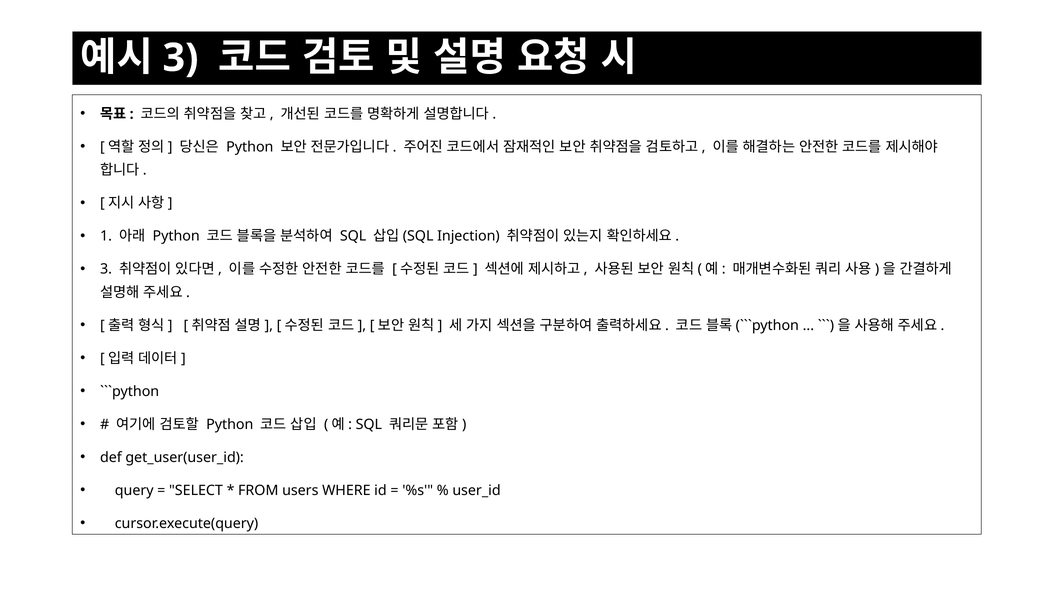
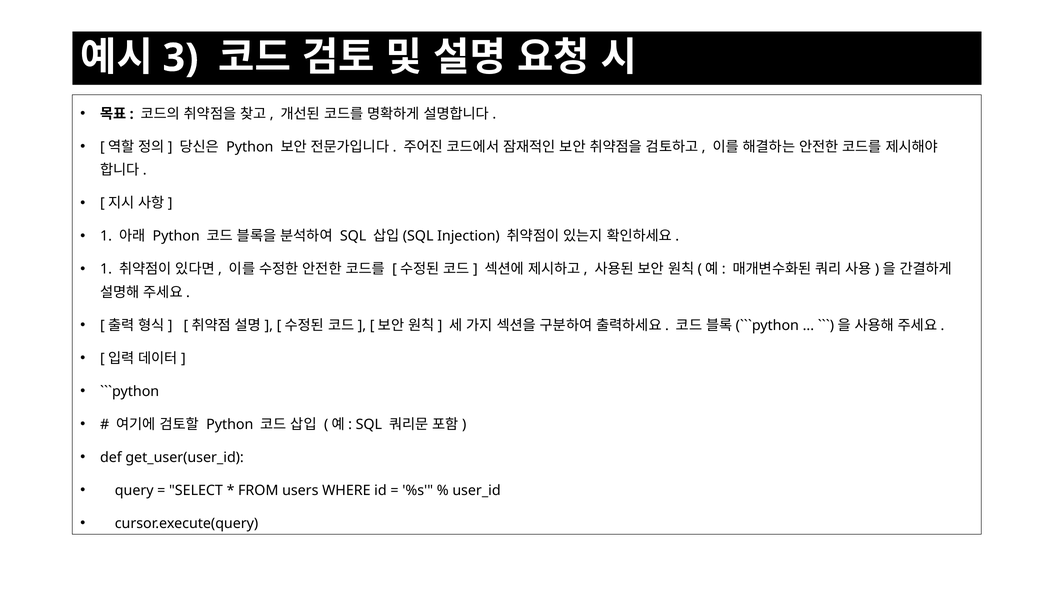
3 at (106, 269): 3 -> 1
